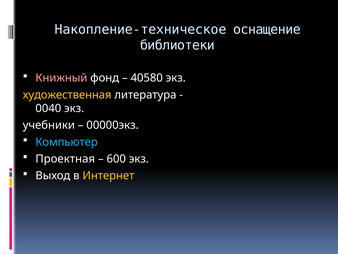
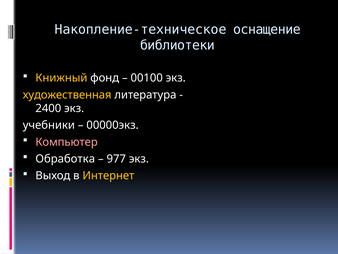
Книжный colour: pink -> yellow
40580: 40580 -> 00100
0040: 0040 -> 2400
Компьютер colour: light blue -> pink
Проектная: Проектная -> Обработка
600: 600 -> 977
